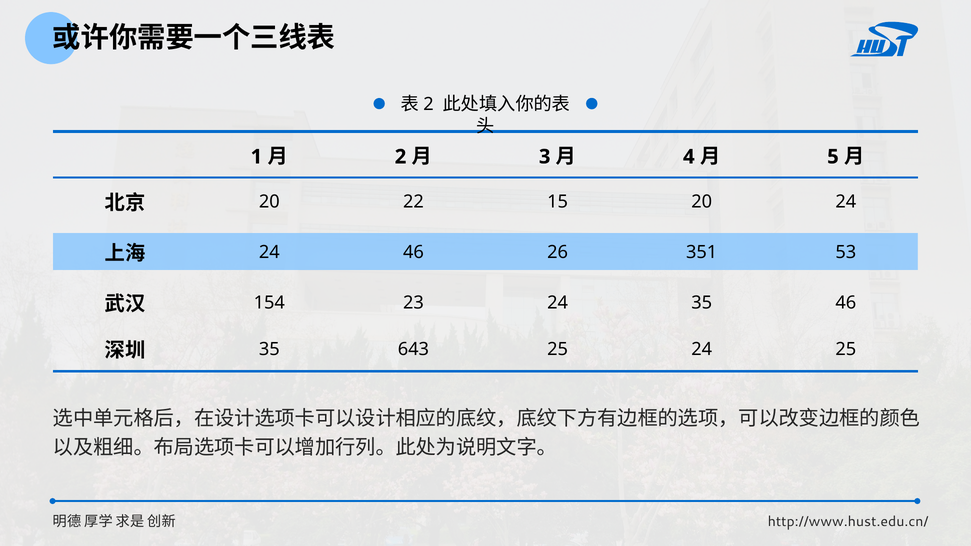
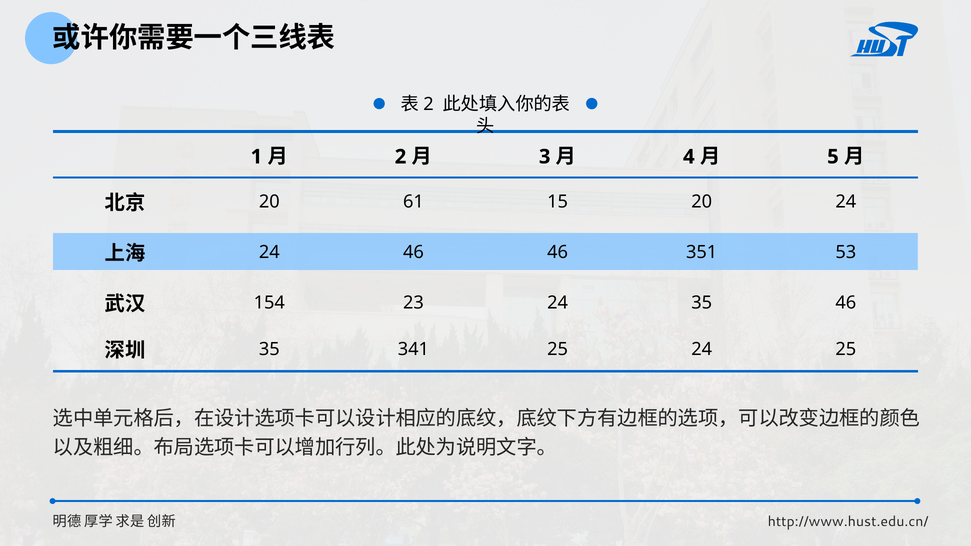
22: 22 -> 61
46 26: 26 -> 46
643: 643 -> 341
